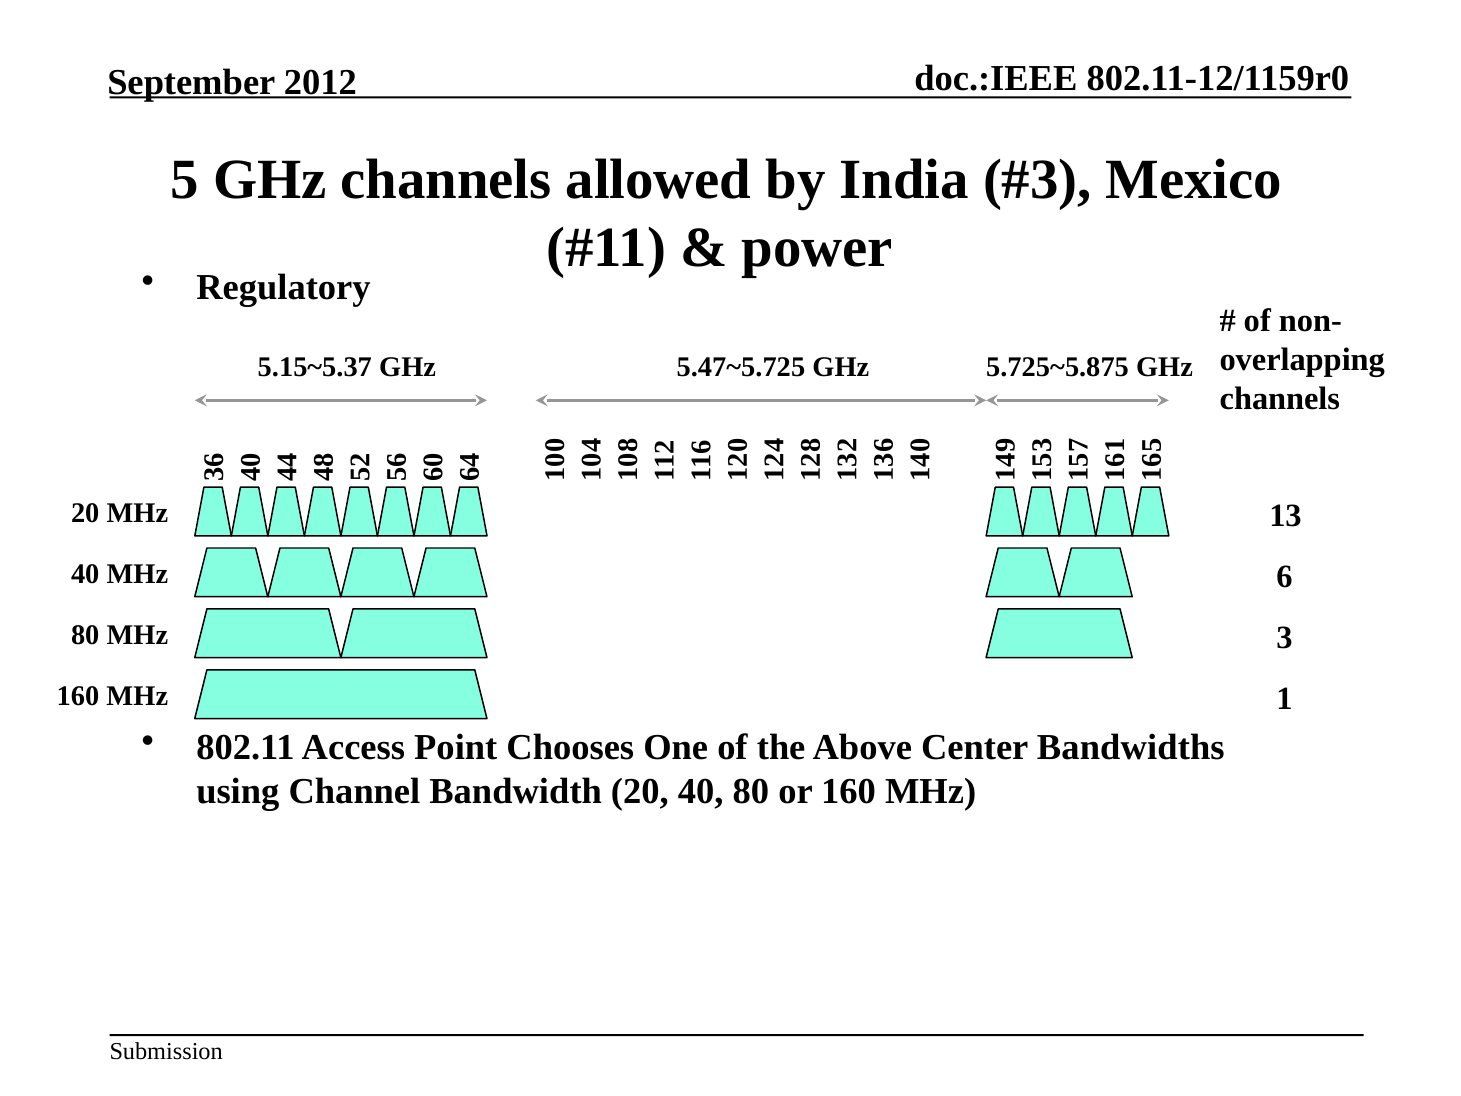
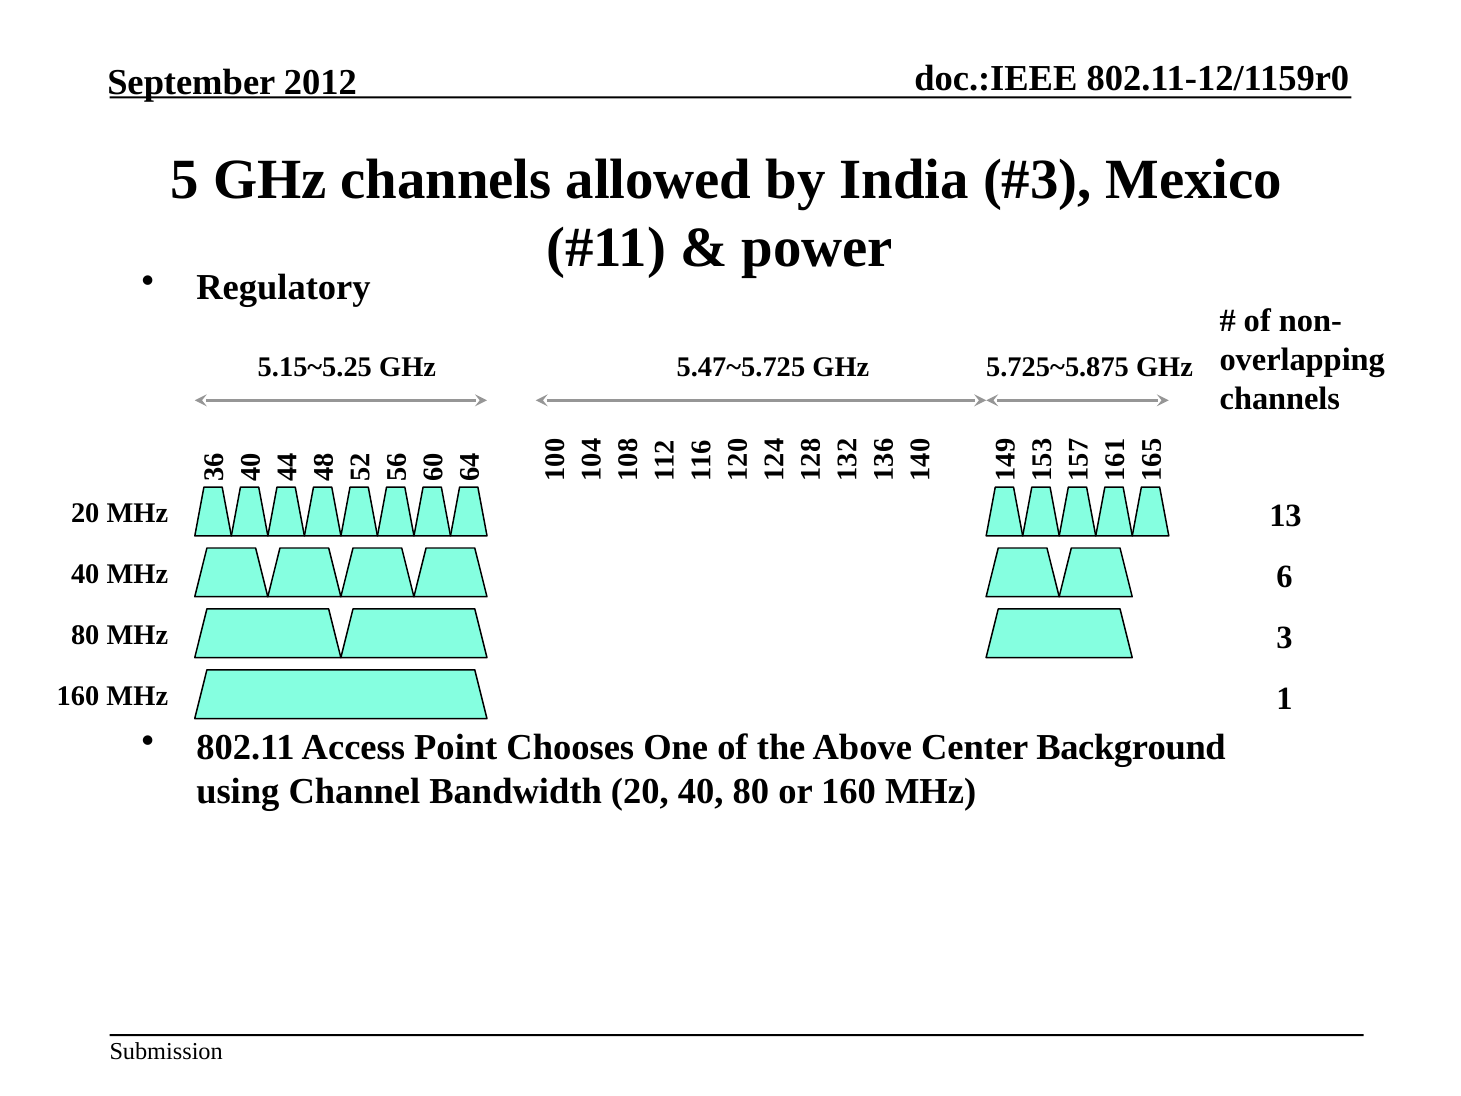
5.15~5.37: 5.15~5.37 -> 5.15~5.25
Bandwidths: Bandwidths -> Background
